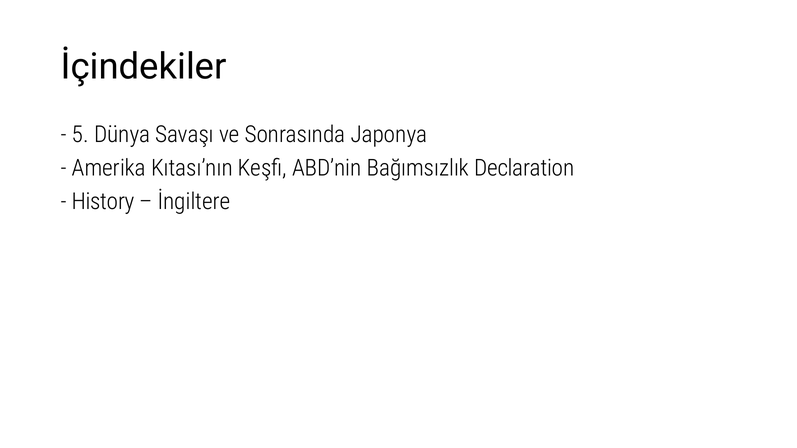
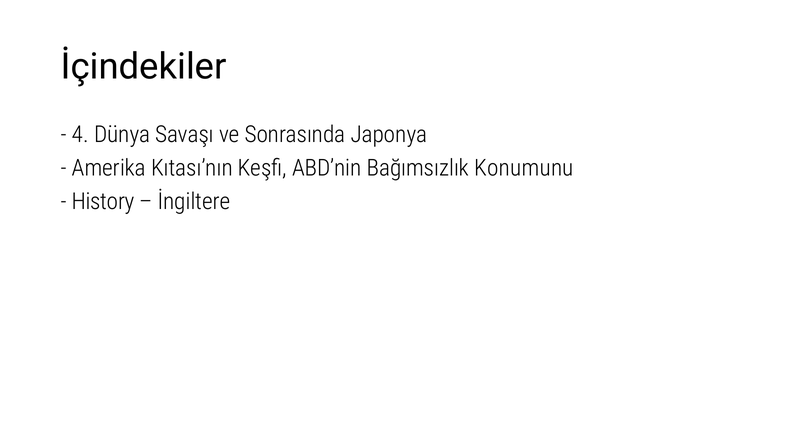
5: 5 -> 4
Declaration: Declaration -> Konumunu
